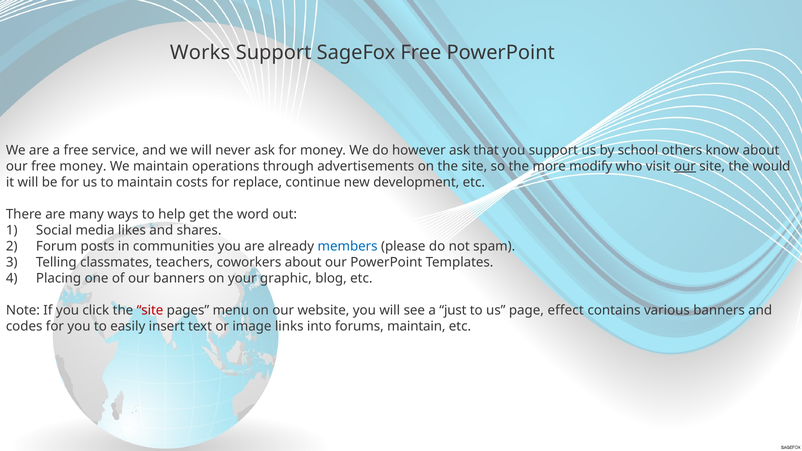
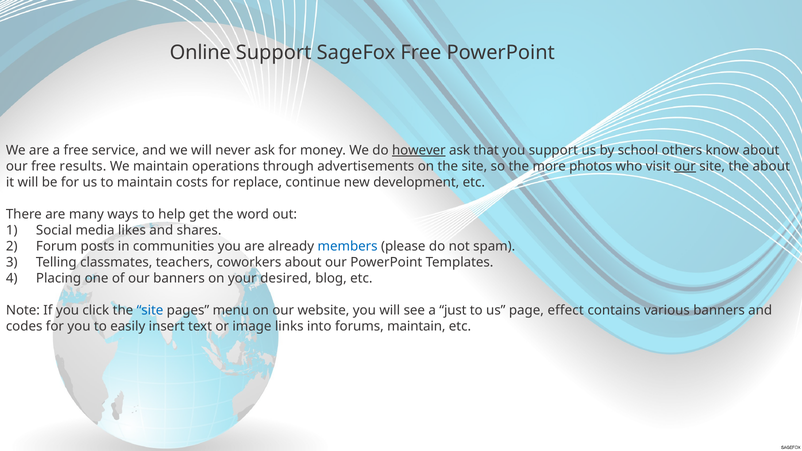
Works: Works -> Online
however underline: none -> present
free money: money -> results
modify: modify -> photos
the would: would -> about
graphic: graphic -> desired
site at (150, 311) colour: red -> blue
